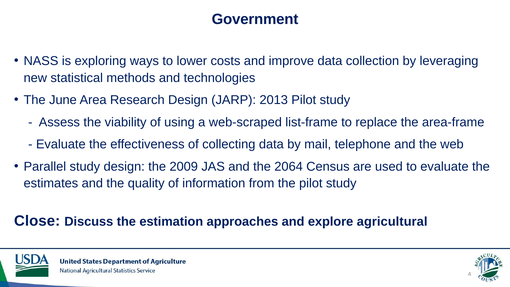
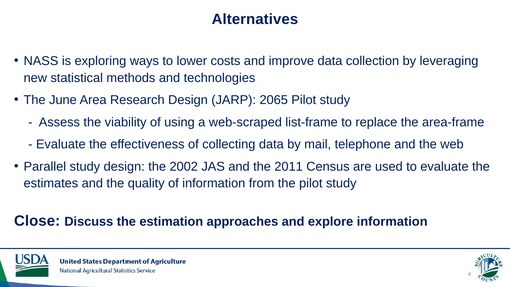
Government: Government -> Alternatives
2013: 2013 -> 2065
2009: 2009 -> 2002
2064: 2064 -> 2011
explore agricultural: agricultural -> information
